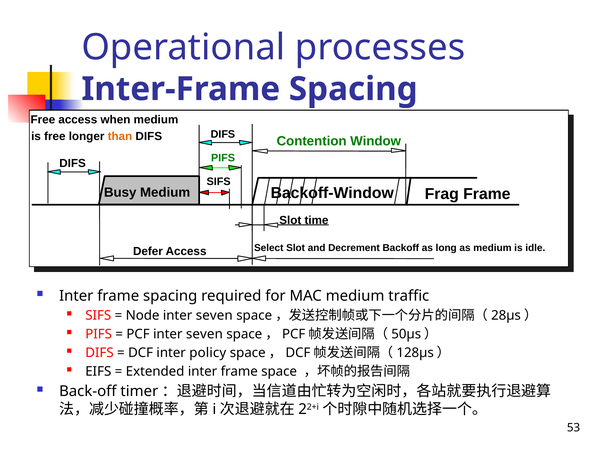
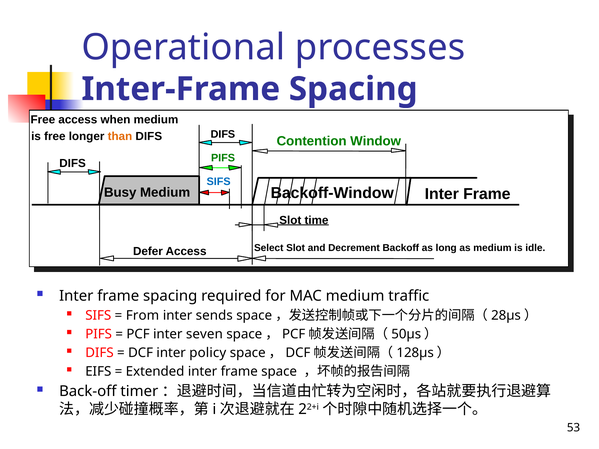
SIFS at (219, 182) colour: black -> blue
Backoff-Window Frag: Frag -> Inter
Node: Node -> From
seven at (214, 316): seven -> sends
